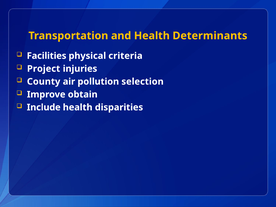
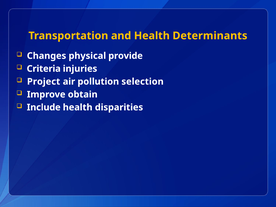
Facilities: Facilities -> Changes
criteria: criteria -> provide
Project: Project -> Criteria
County: County -> Project
